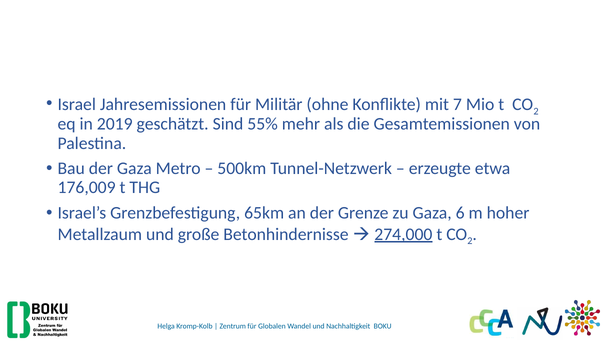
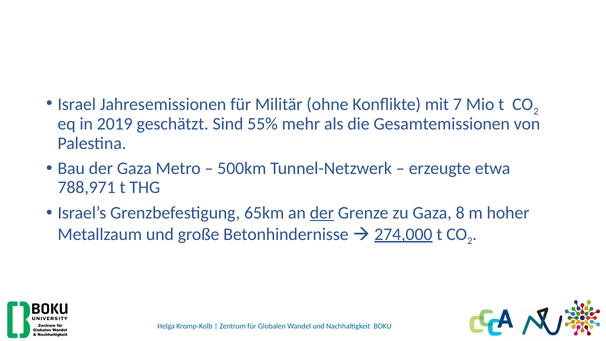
176,009: 176,009 -> 788,971
der at (322, 213) underline: none -> present
6: 6 -> 8
